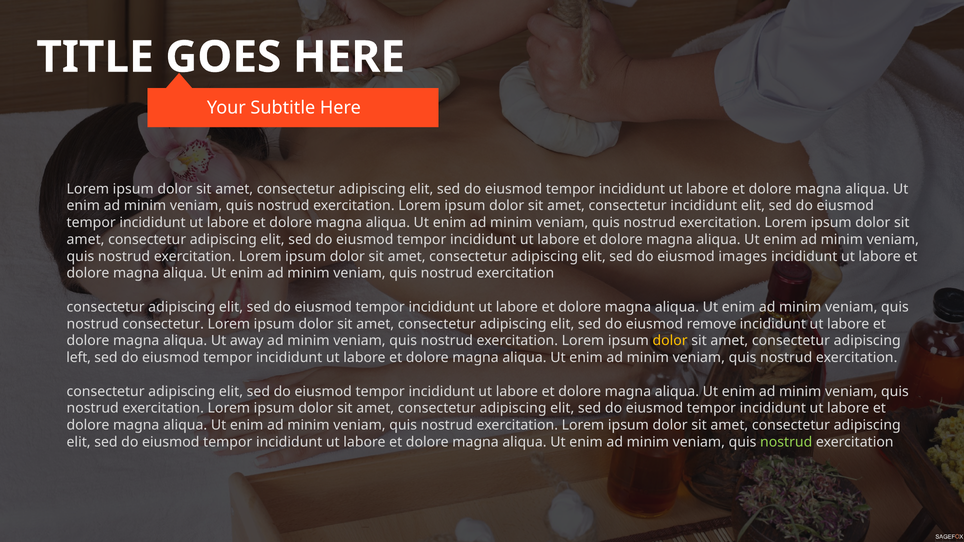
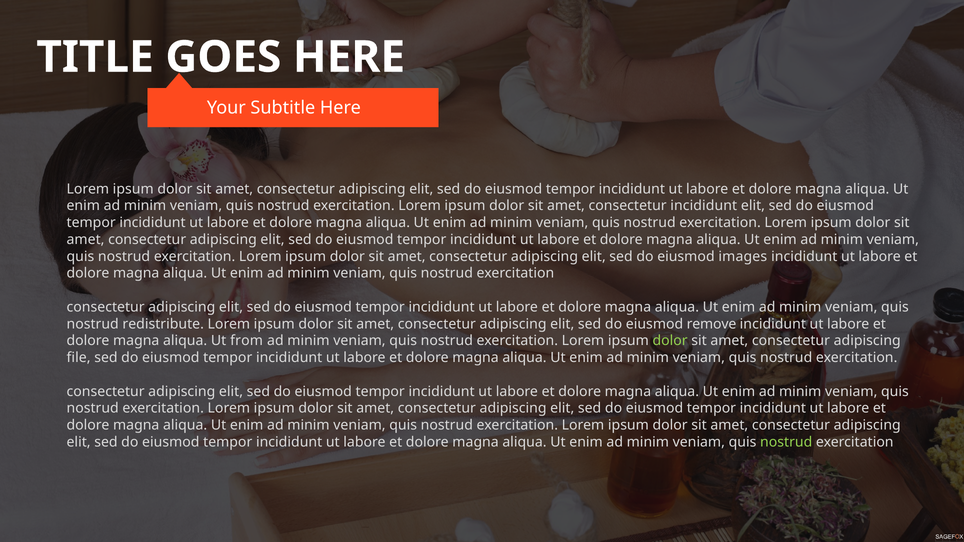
nostrud consectetur: consectetur -> redistribute
away: away -> from
dolor at (670, 341) colour: yellow -> light green
left: left -> file
